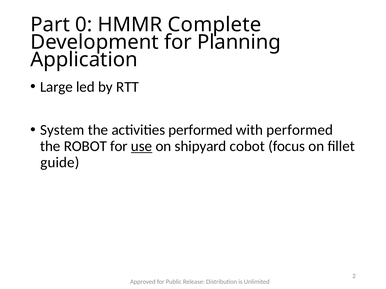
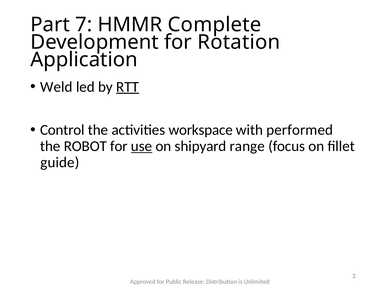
0: 0 -> 7
Planning: Planning -> Rotation
Large: Large -> Weld
RTT underline: none -> present
System: System -> Control
activities performed: performed -> workspace
cobot: cobot -> range
